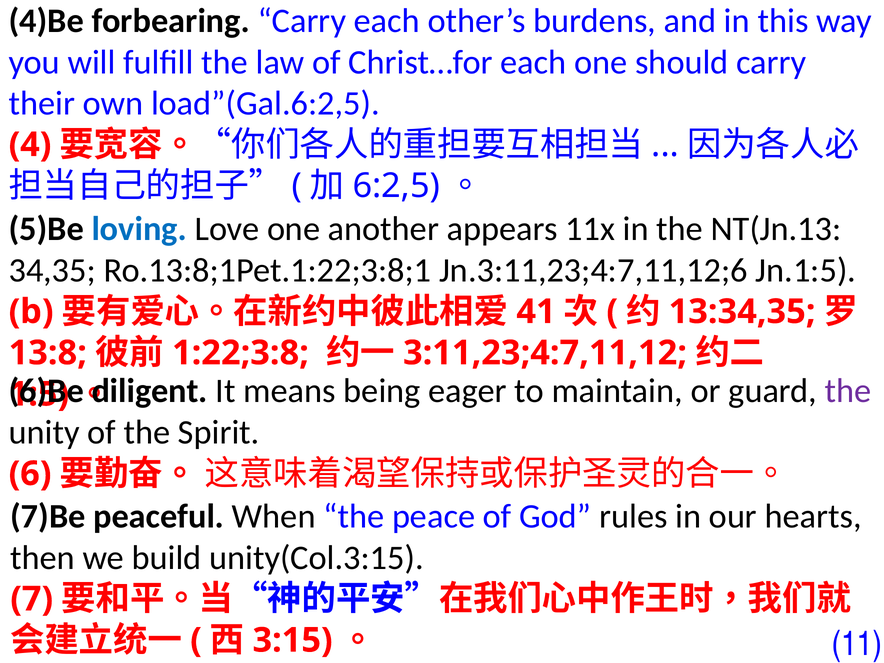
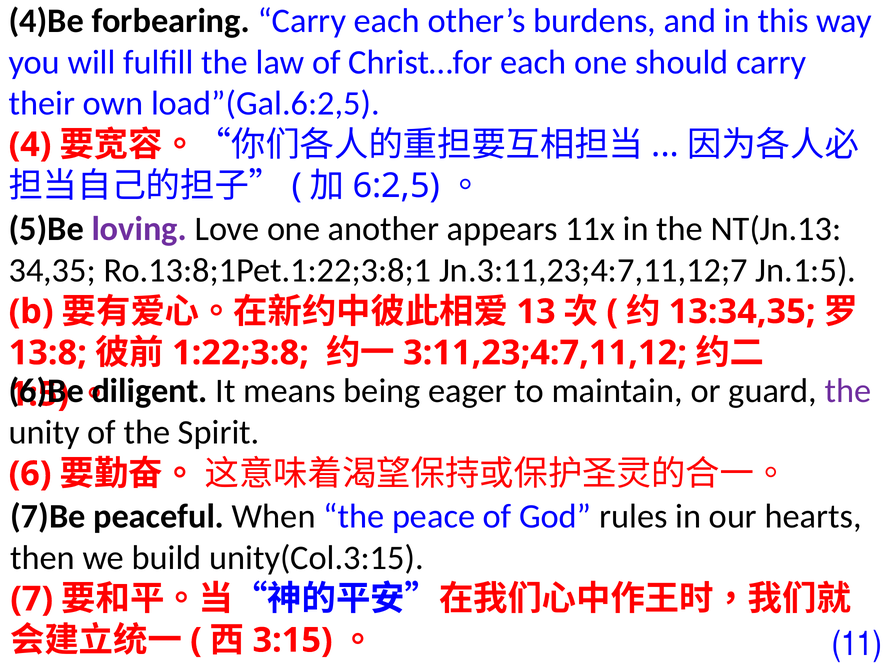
loving colour: blue -> purple
Jn.3:11,23;4:7,11,12;6: Jn.3:11,23;4:7,11,12;6 -> Jn.3:11,23;4:7,11,12;7
41: 41 -> 13
